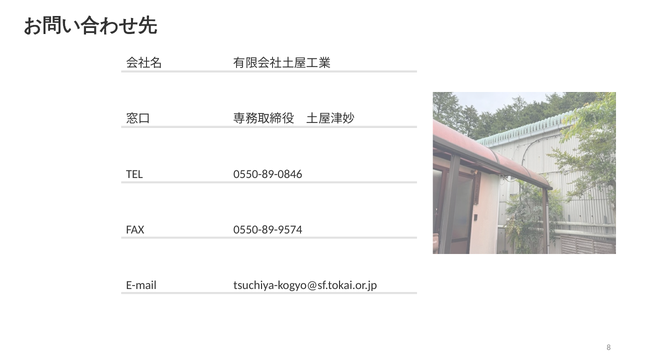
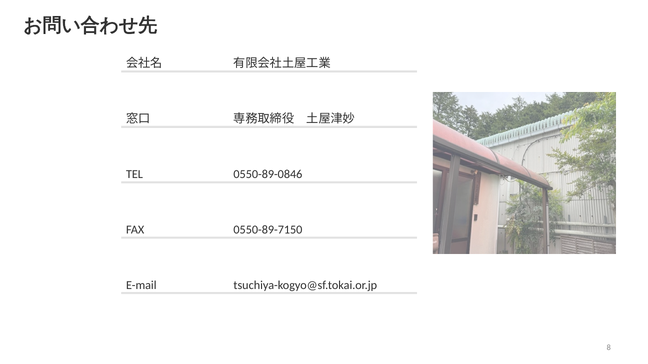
0550-89-9574: 0550-89-9574 -> 0550-89-7150
